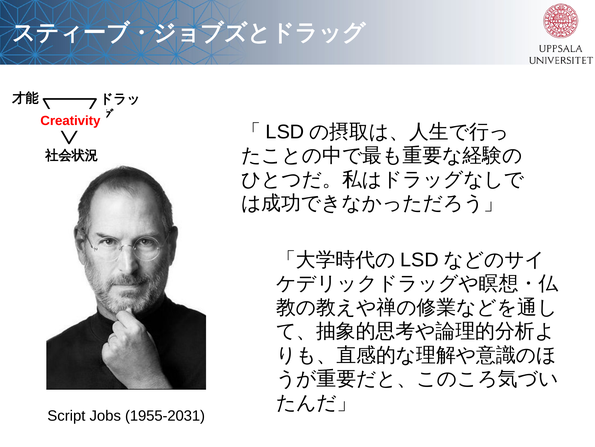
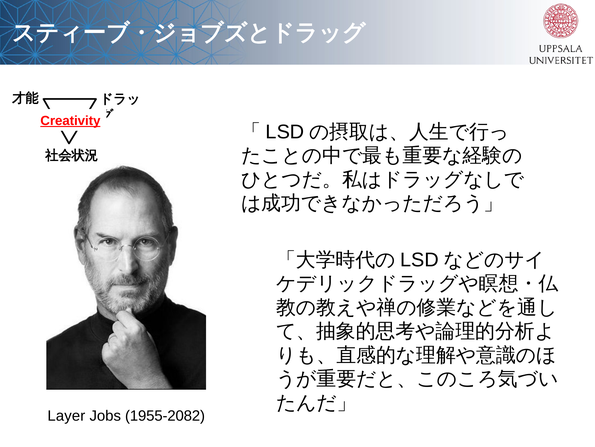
Creativity underline: none -> present
Script: Script -> Layer
1955-2031: 1955-2031 -> 1955-2082
